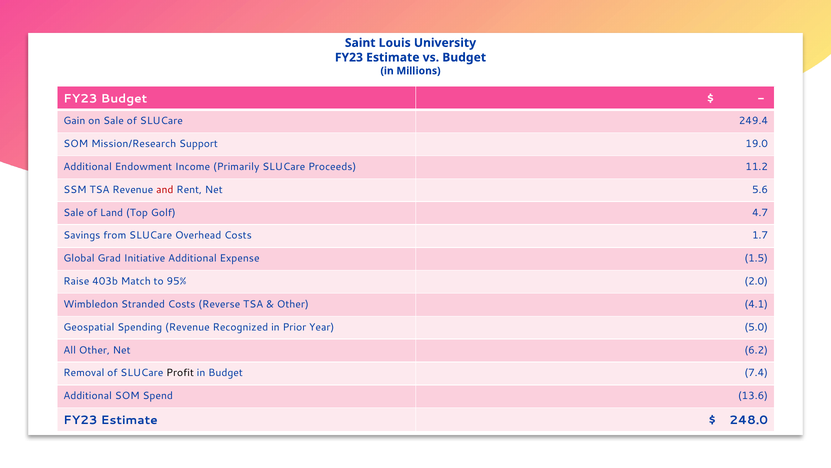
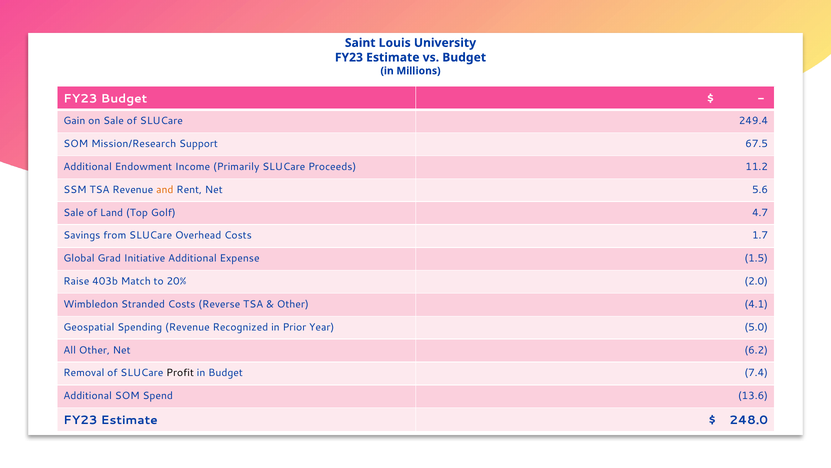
19.0: 19.0 -> 67.5
and colour: red -> orange
95%: 95% -> 20%
